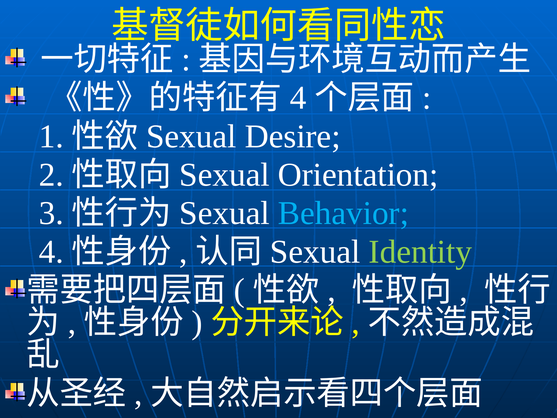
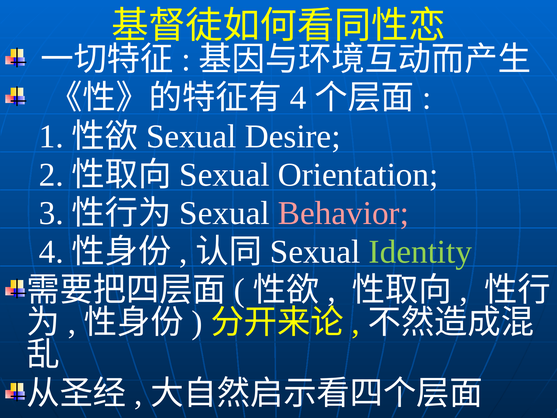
Behavior colour: light blue -> pink
